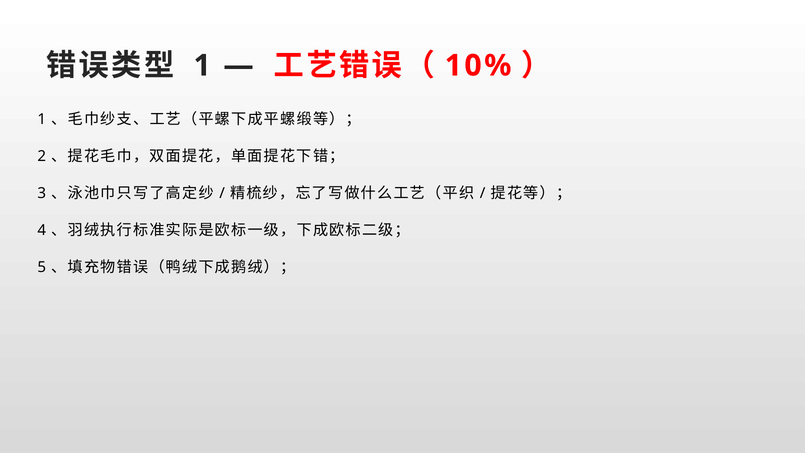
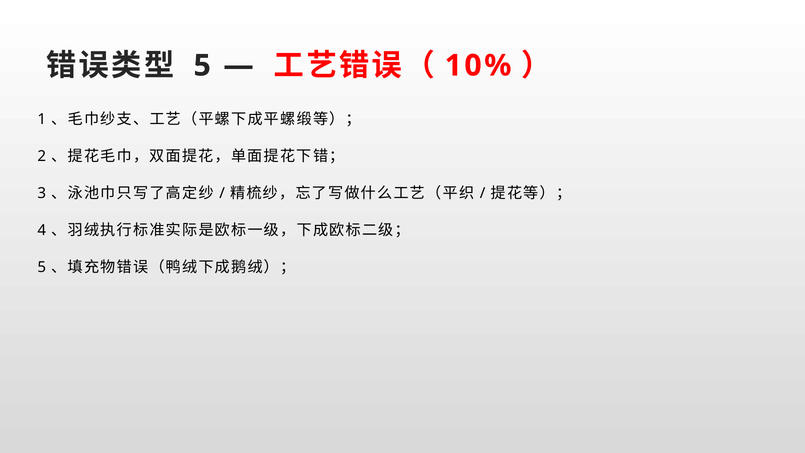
1 at (202, 66): 1 -> 5
